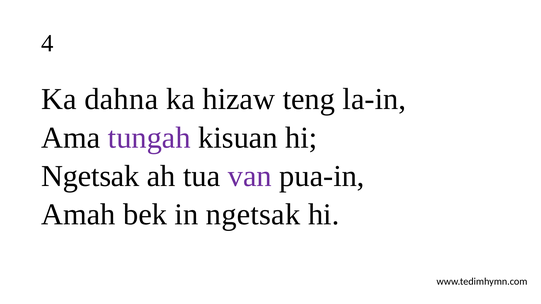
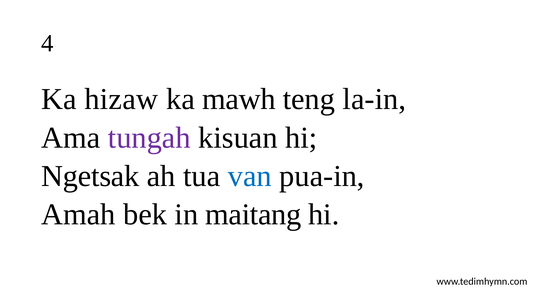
dahna: dahna -> hizaw
hizaw: hizaw -> mawh
van colour: purple -> blue
in ngetsak: ngetsak -> maitang
